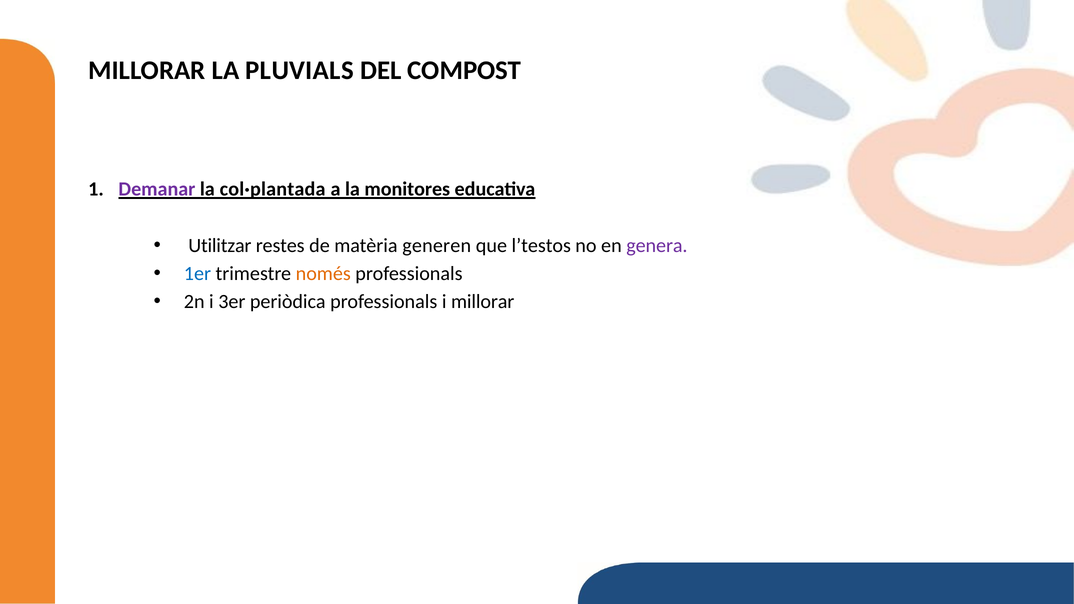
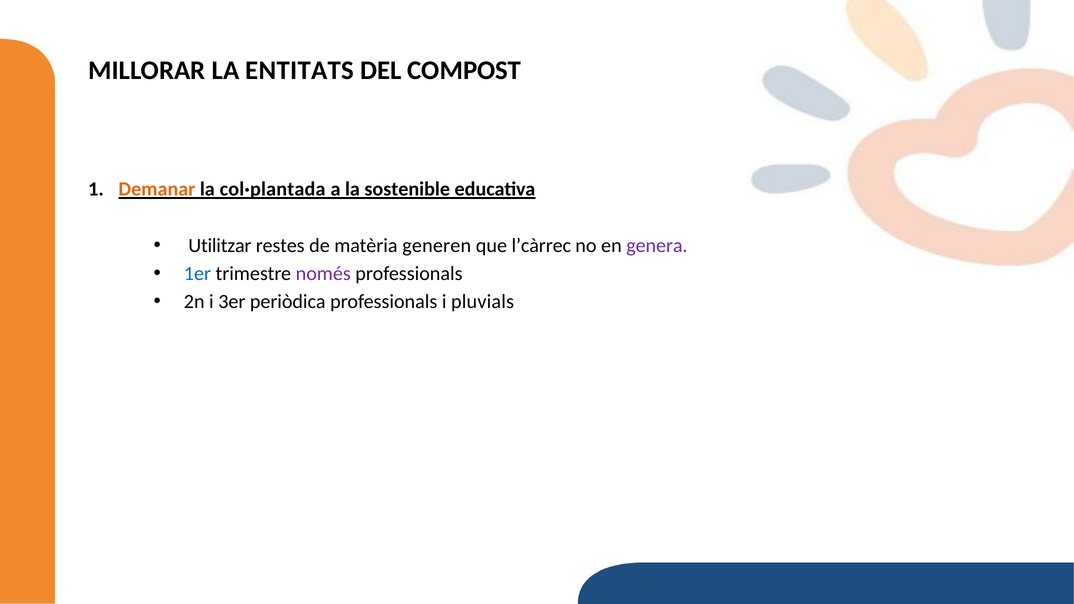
PLUVIALS: PLUVIALS -> ENTITATS
Demanar colour: purple -> orange
monitores: monitores -> sostenible
l’testos: l’testos -> l’càrrec
només colour: orange -> purple
i millorar: millorar -> pluvials
